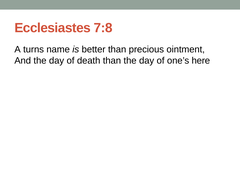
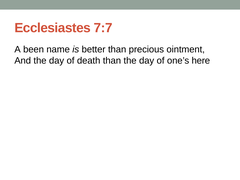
7:8: 7:8 -> 7:7
turns: turns -> been
